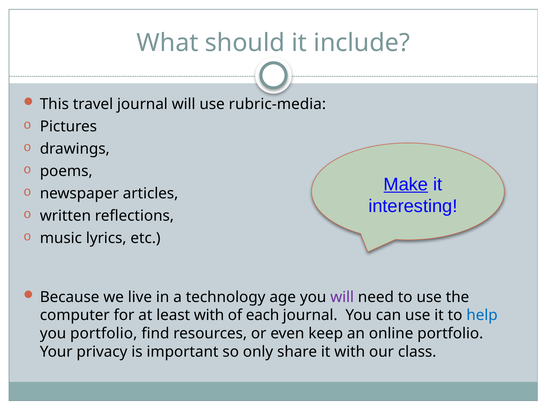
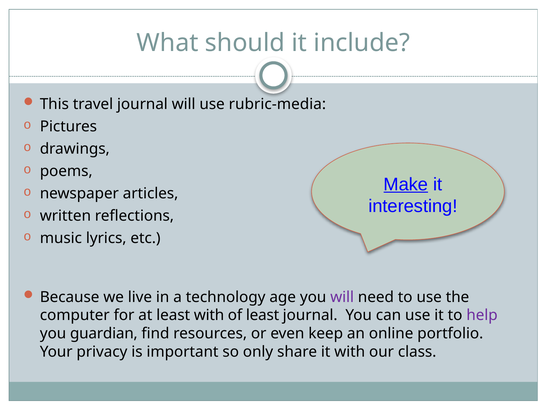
of each: each -> least
help colour: blue -> purple
you portfolio: portfolio -> guardian
